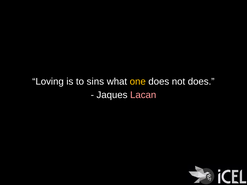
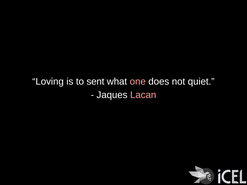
sins: sins -> sent
one colour: yellow -> pink
not does: does -> quiet
